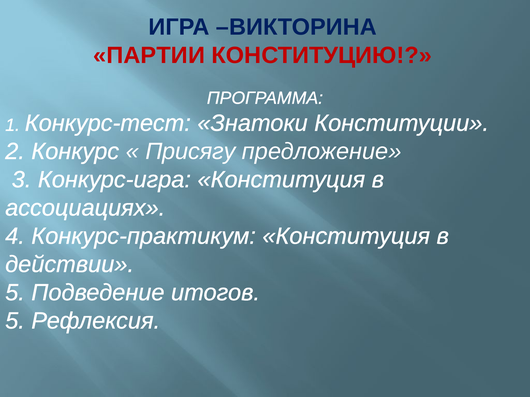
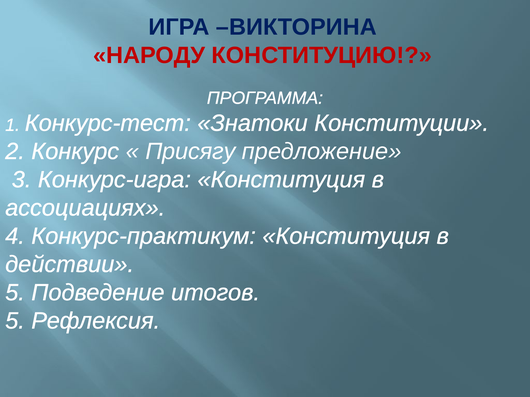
ПАРТИИ: ПАРТИИ -> НАРОДУ
